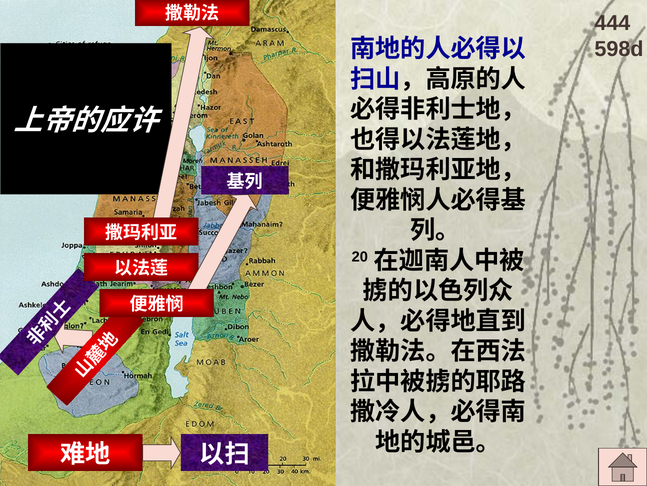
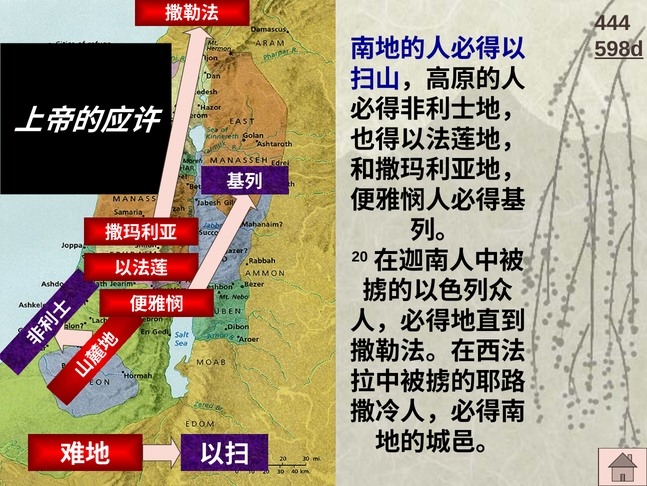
598d underline: none -> present
